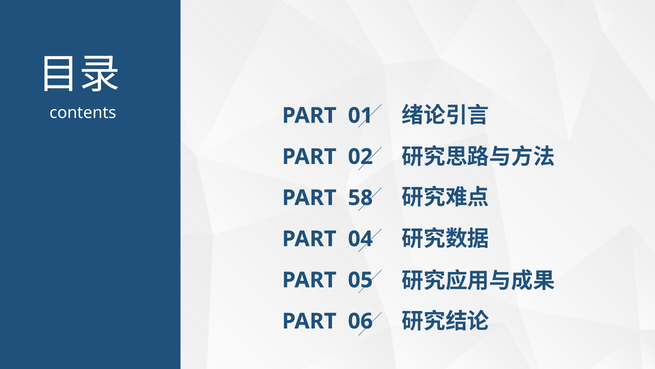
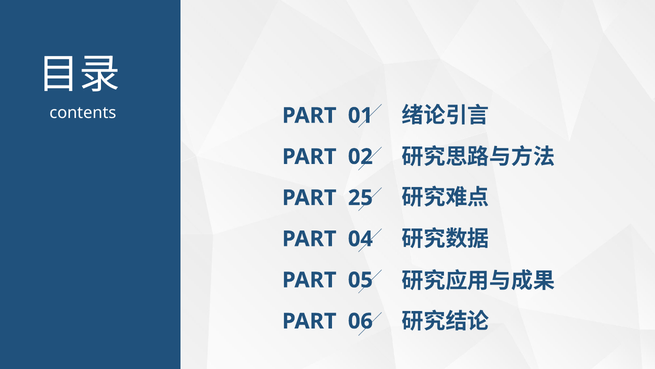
58: 58 -> 25
